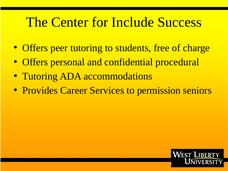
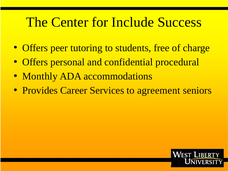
Tutoring at (40, 76): Tutoring -> Monthly
permission: permission -> agreement
